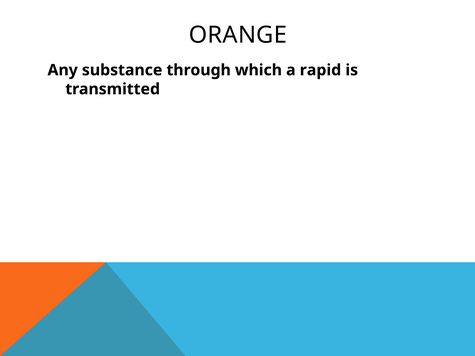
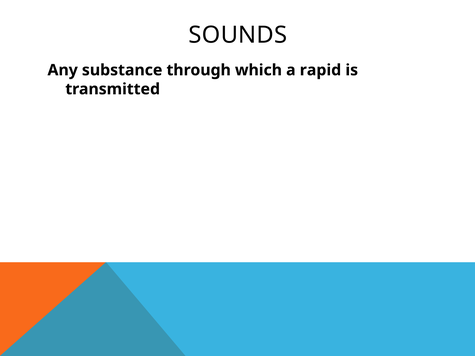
ORANGE: ORANGE -> SOUNDS
